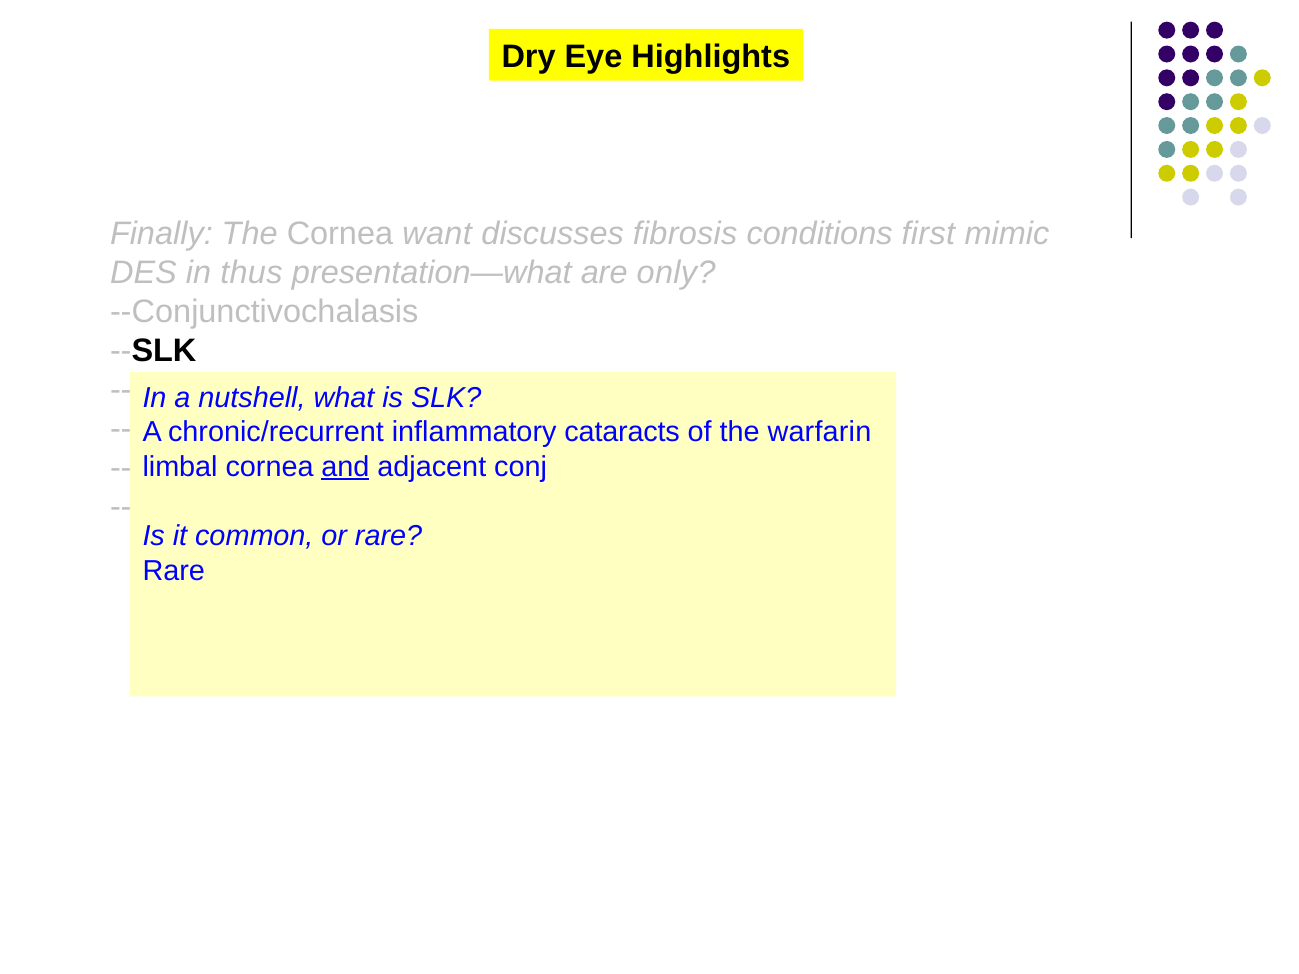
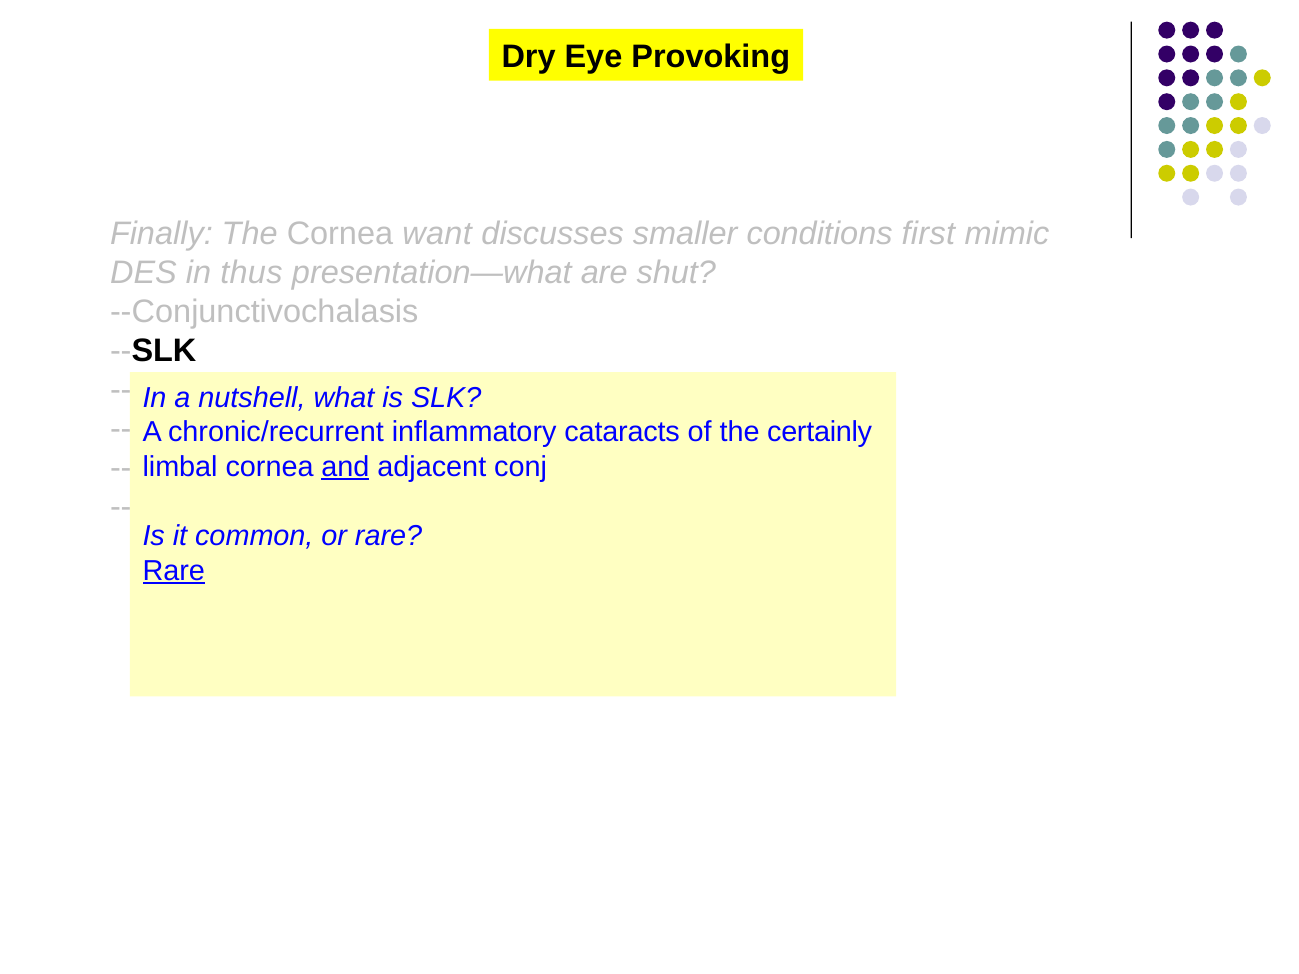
Highlights: Highlights -> Provoking
fibrosis: fibrosis -> smaller
only: only -> shut
warfarin: warfarin -> certainly
Rare at (174, 571) underline: none -> present
